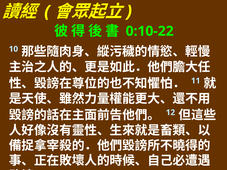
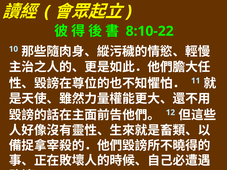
0:10-22: 0:10-22 -> 8:10-22
